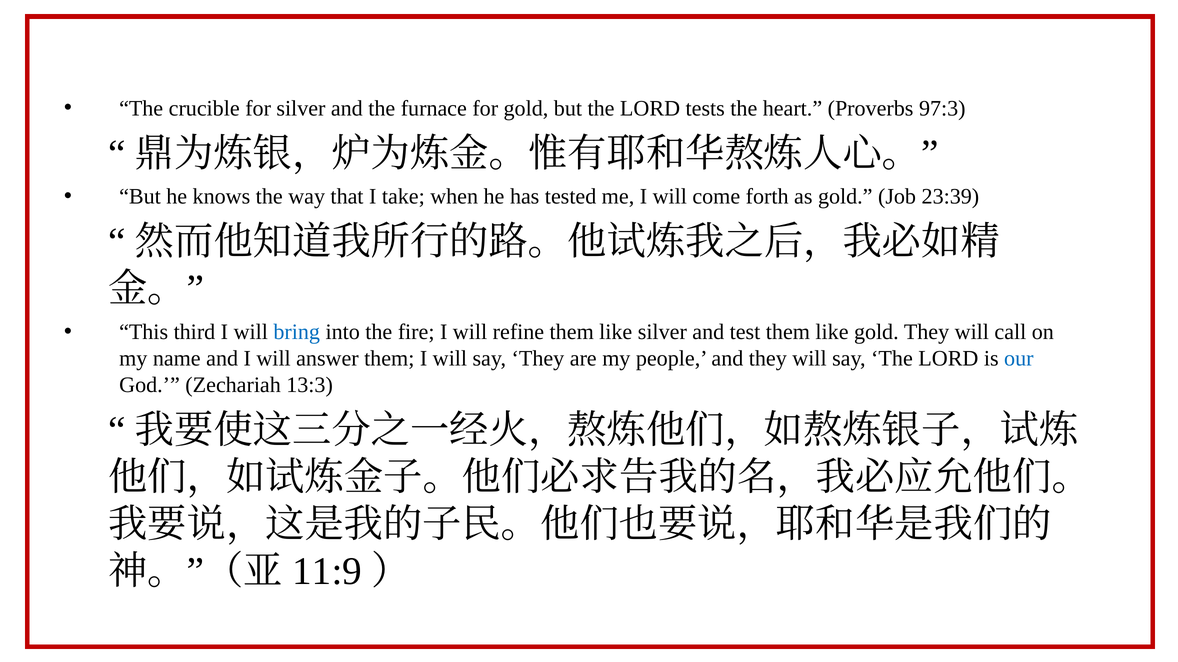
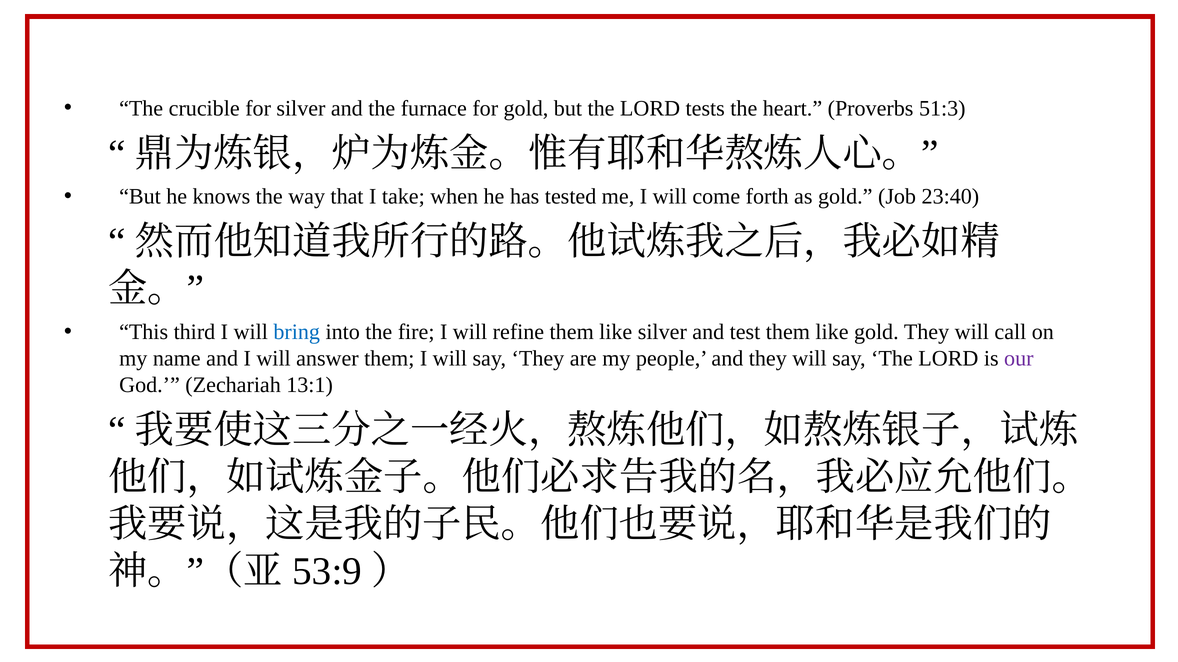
97:3: 97:3 -> 51:3
23:39: 23:39 -> 23:40
our colour: blue -> purple
13:3: 13:3 -> 13:1
11:9: 11:9 -> 53:9
